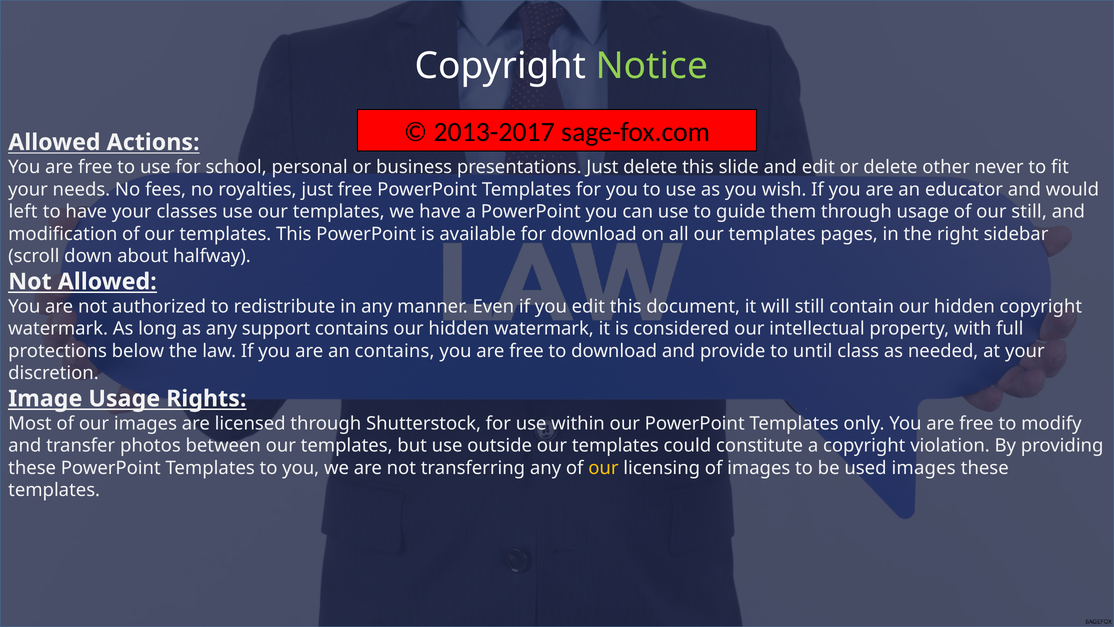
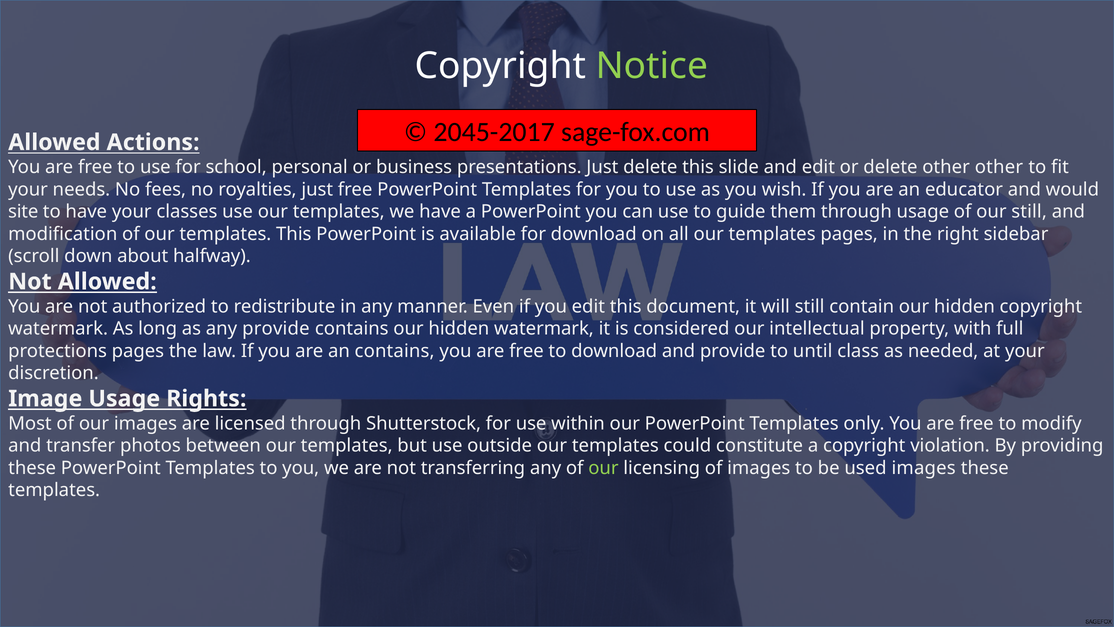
2013-2017: 2013-2017 -> 2045-2017
other never: never -> other
left: left -> site
any support: support -> provide
protections below: below -> pages
our at (603, 468) colour: yellow -> light green
